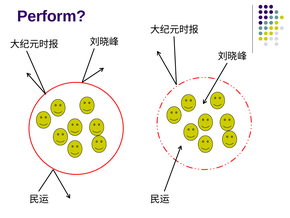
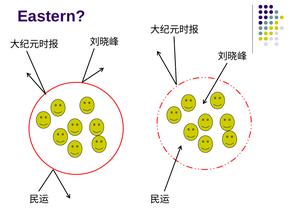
Perform: Perform -> Eastern
